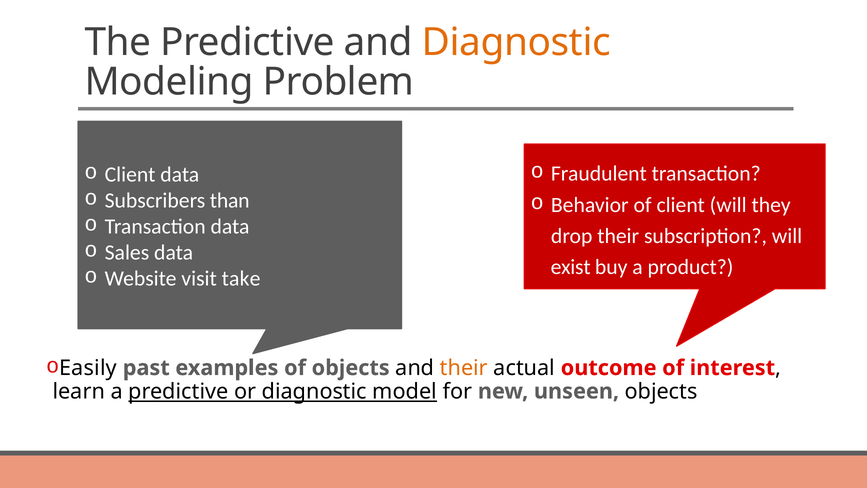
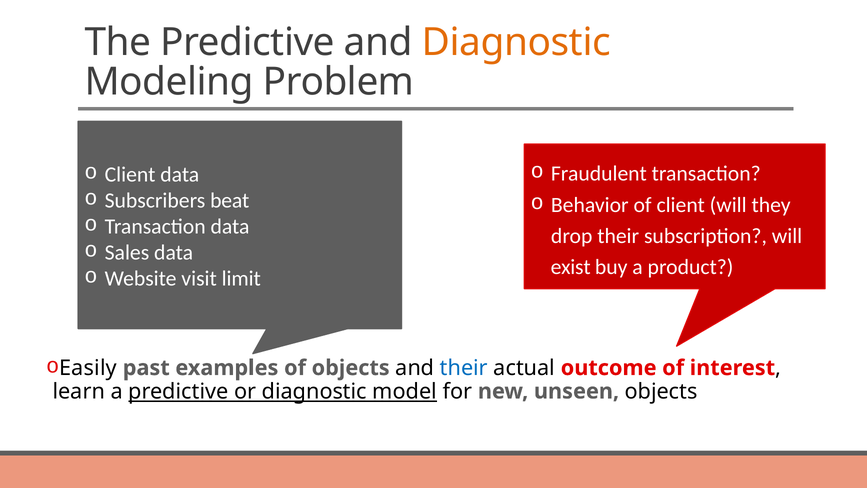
than: than -> beat
take: take -> limit
their at (464, 368) colour: orange -> blue
